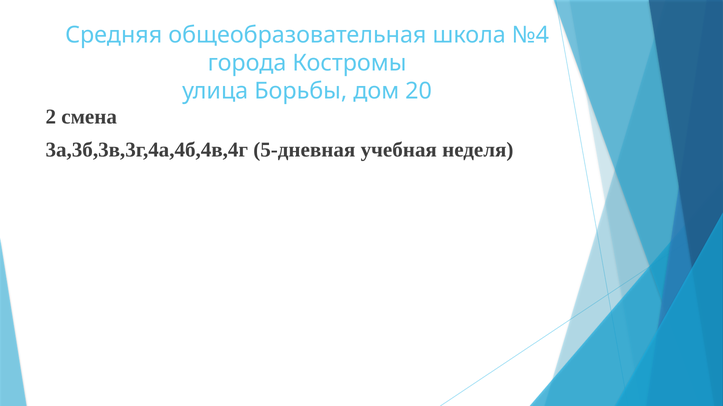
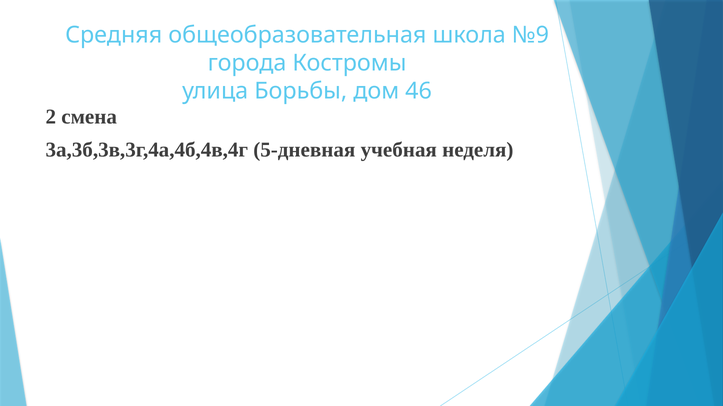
№4: №4 -> №9
20: 20 -> 46
